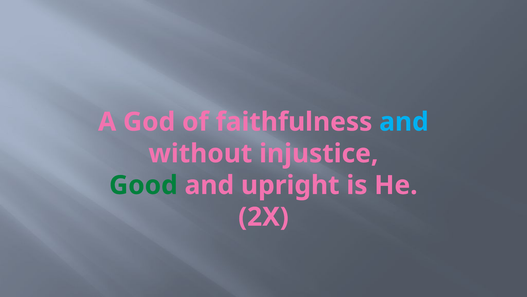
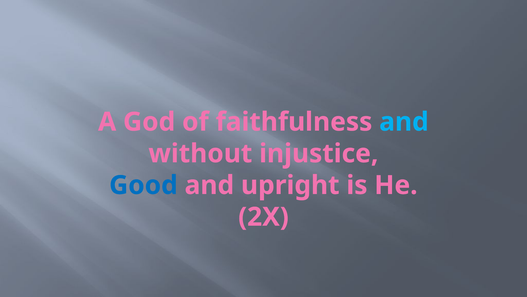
Good colour: green -> blue
